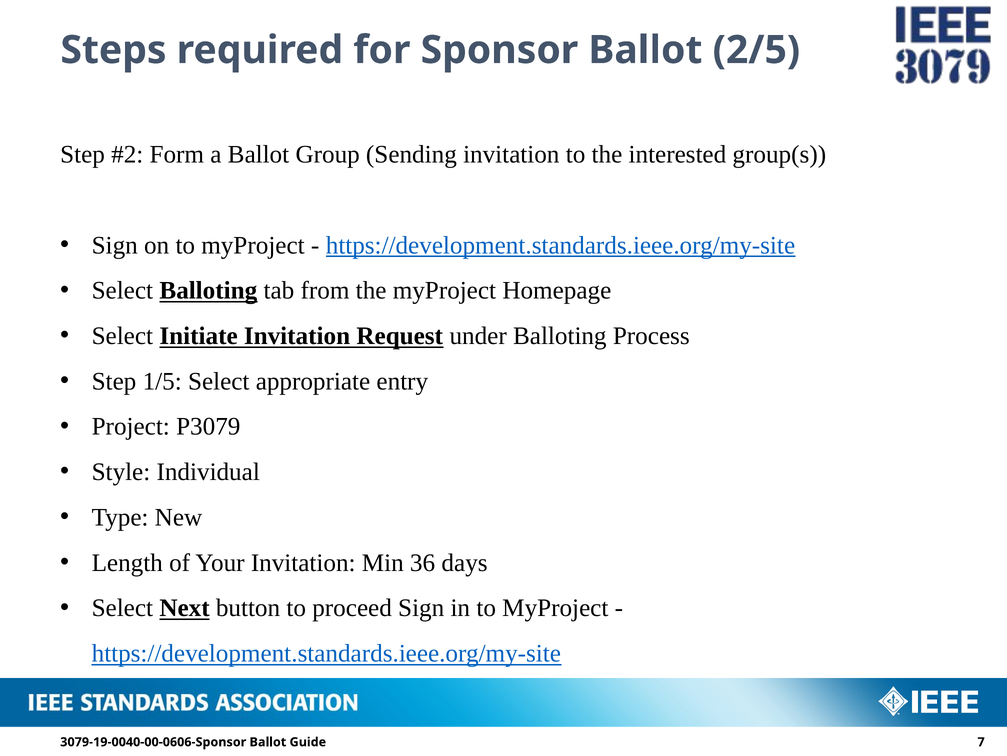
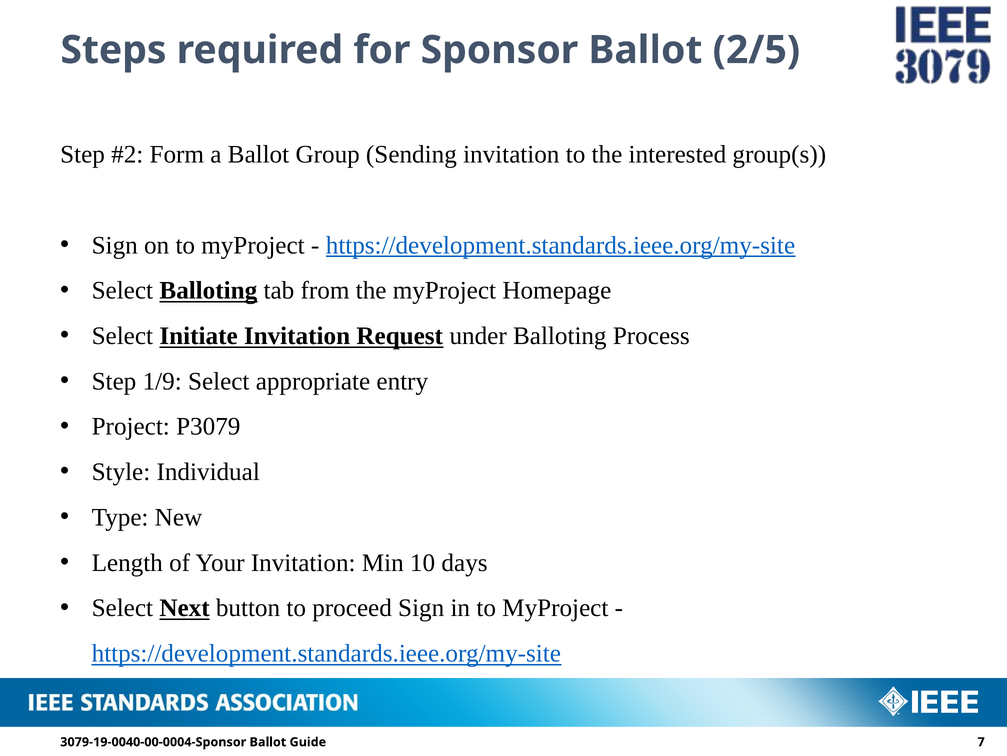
1/5: 1/5 -> 1/9
36: 36 -> 10
3079-19-0040-00-0606-Sponsor: 3079-19-0040-00-0606-Sponsor -> 3079-19-0040-00-0004-Sponsor
